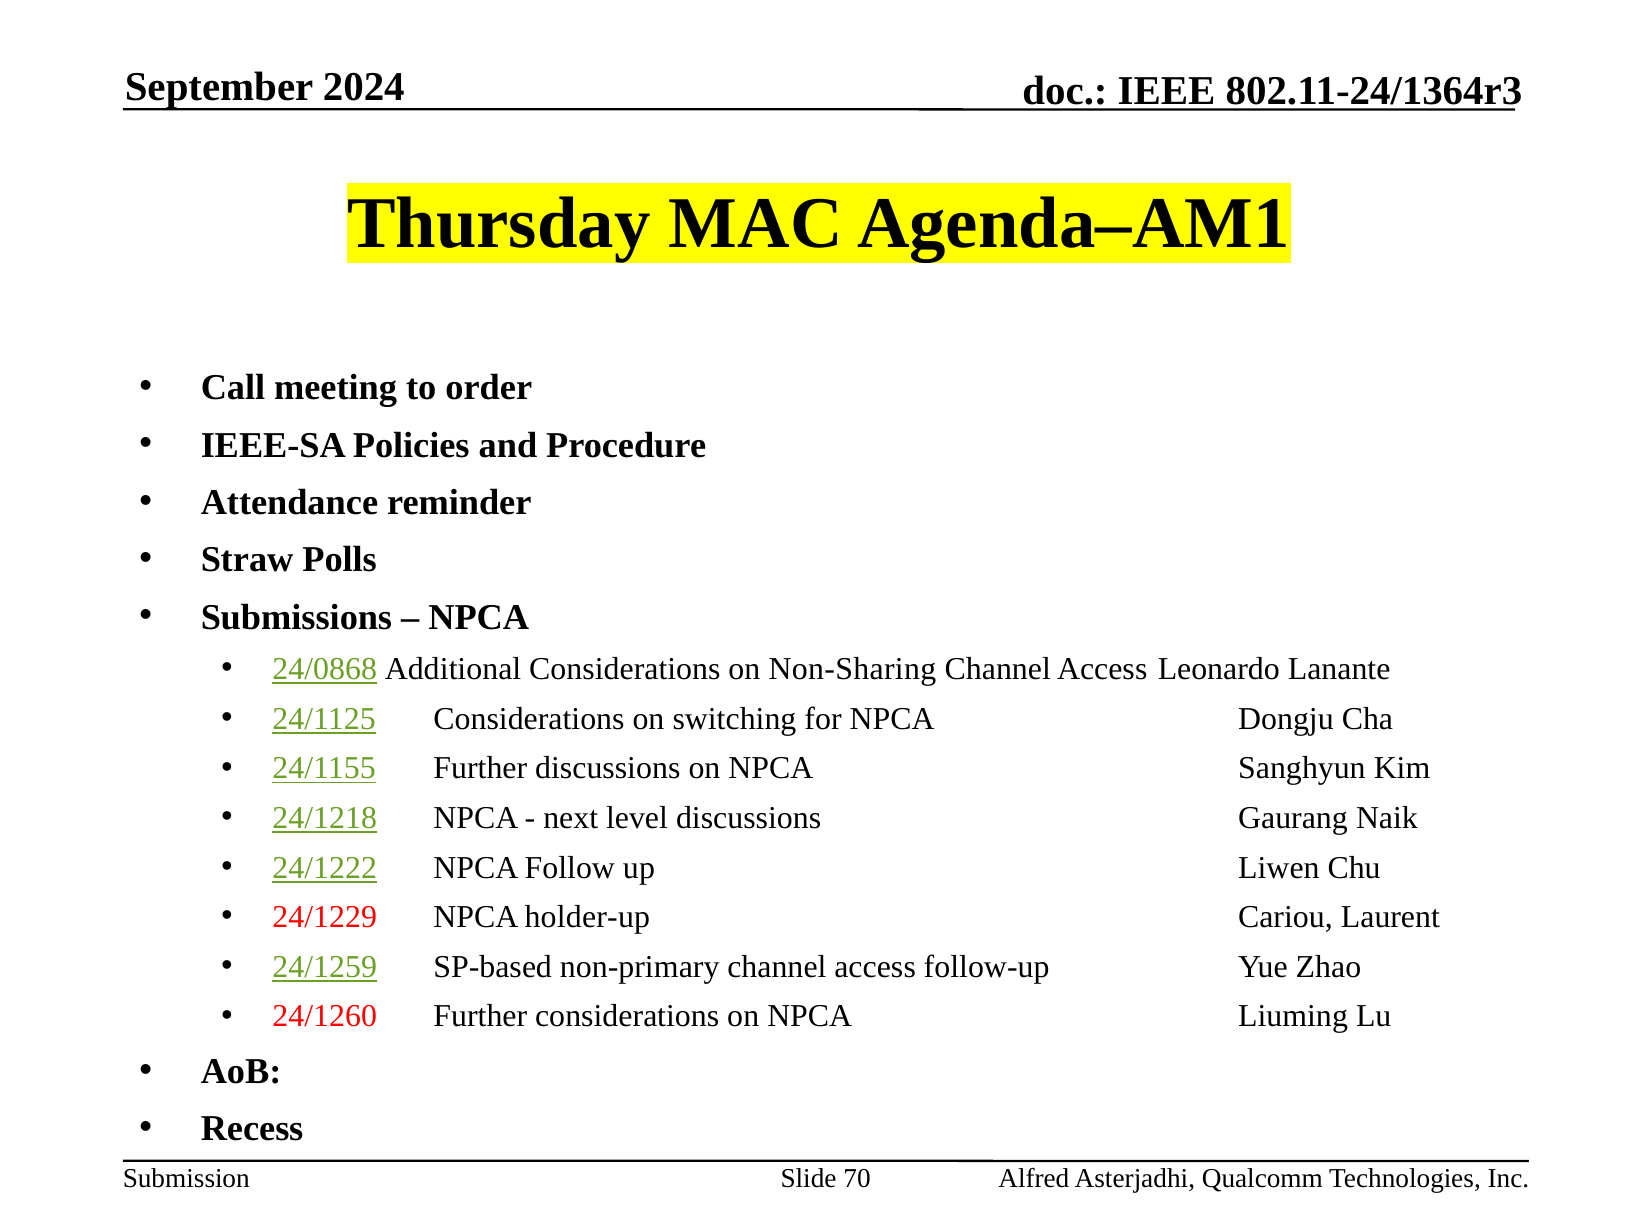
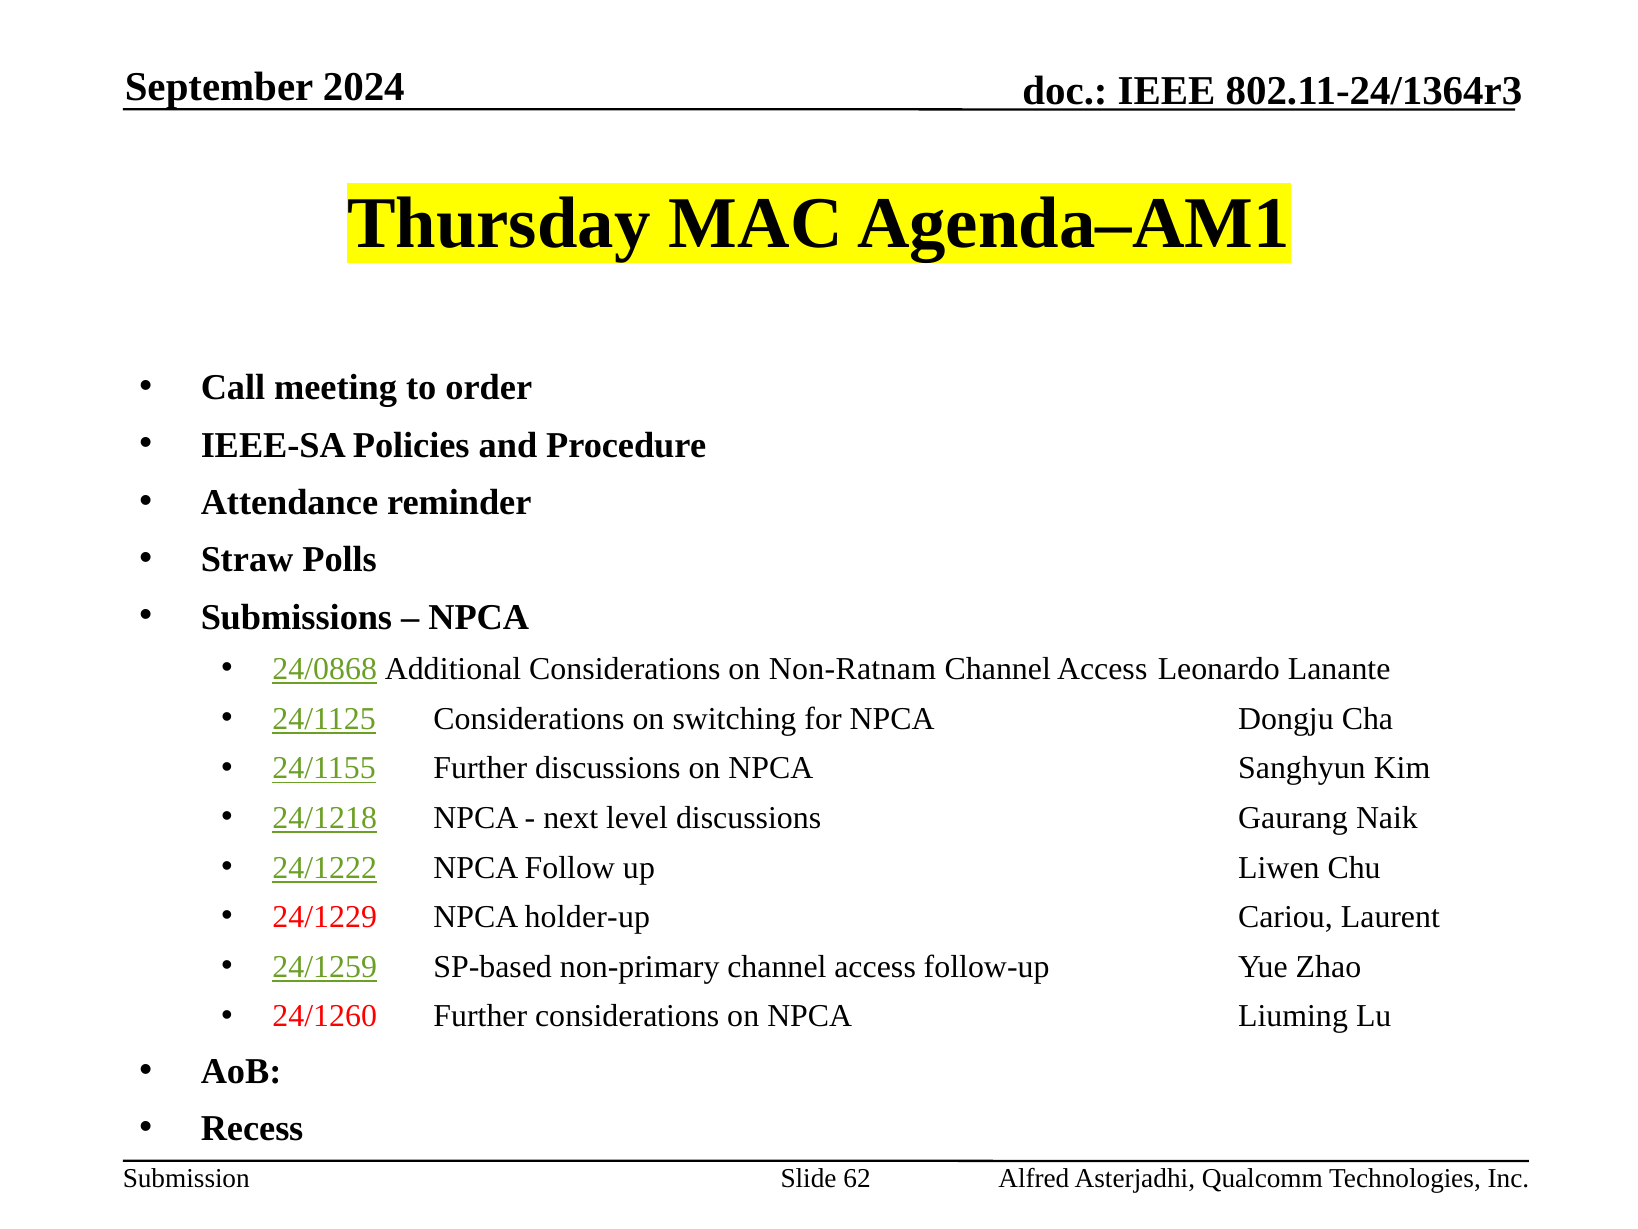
Non-Sharing: Non-Sharing -> Non-Ratnam
70: 70 -> 62
